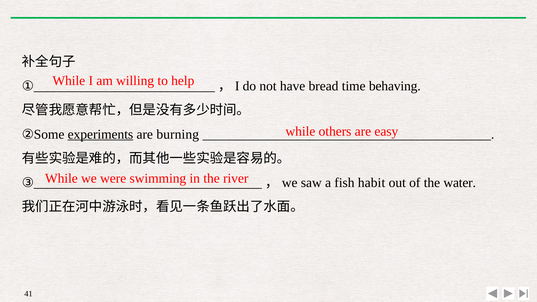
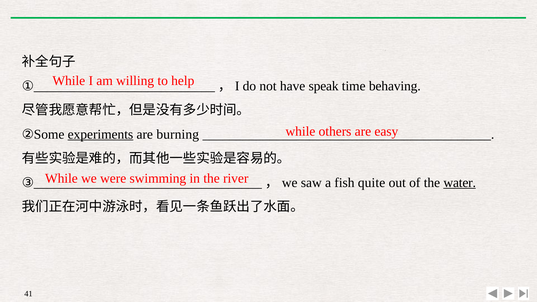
bread: bread -> speak
habit: habit -> quite
water underline: none -> present
